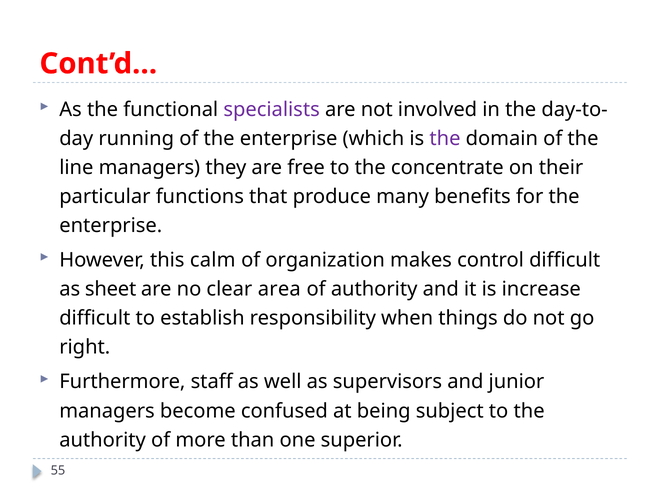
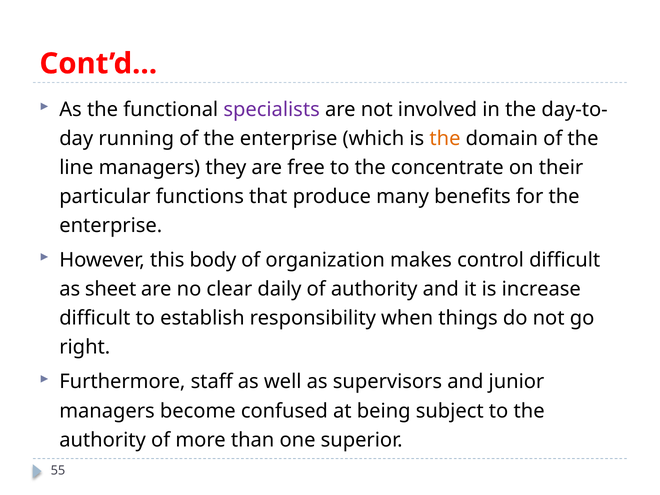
the at (445, 139) colour: purple -> orange
calm: calm -> body
area: area -> daily
